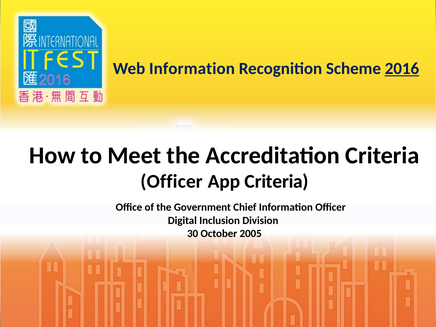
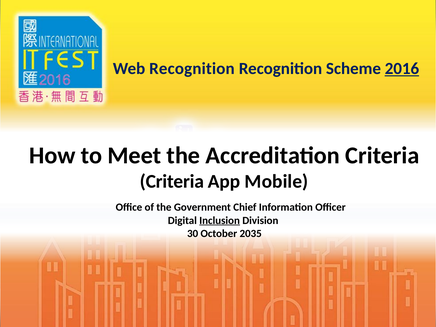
Web Information: Information -> Recognition
Officer at (172, 181): Officer -> Criteria
App Criteria: Criteria -> Mobile
Inclusion underline: none -> present
2005: 2005 -> 2035
